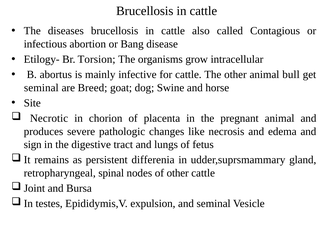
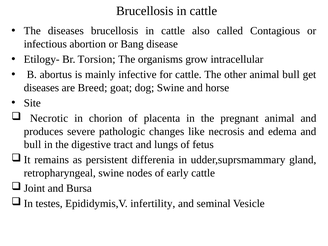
seminal at (41, 88): seminal -> diseases
sign at (33, 145): sign -> bull
retropharyngeal spinal: spinal -> swine
of other: other -> early
expulsion: expulsion -> infertility
